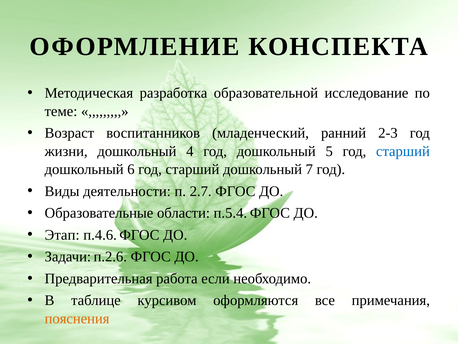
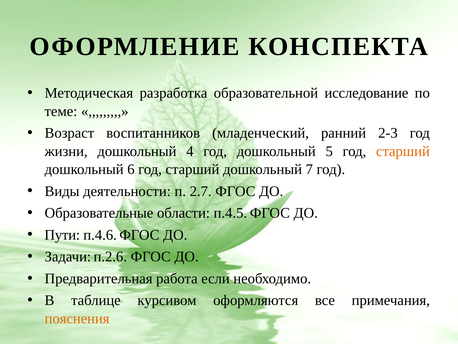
старший at (403, 151) colour: blue -> orange
п.5.4: п.5.4 -> п.4.5
Этап: Этап -> Пути
